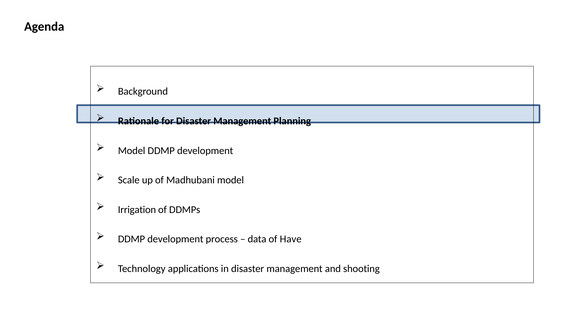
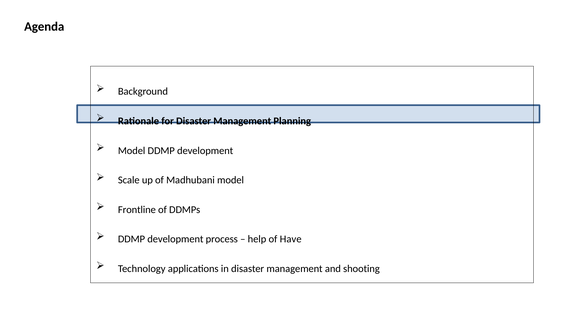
Irrigation: Irrigation -> Frontline
data: data -> help
